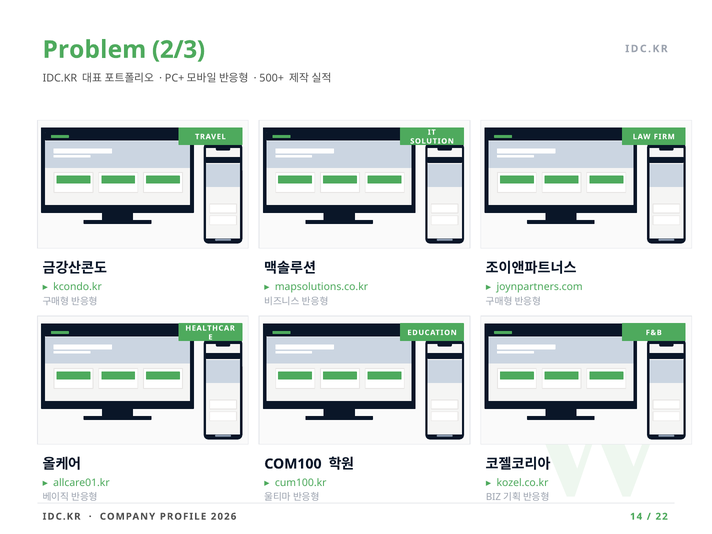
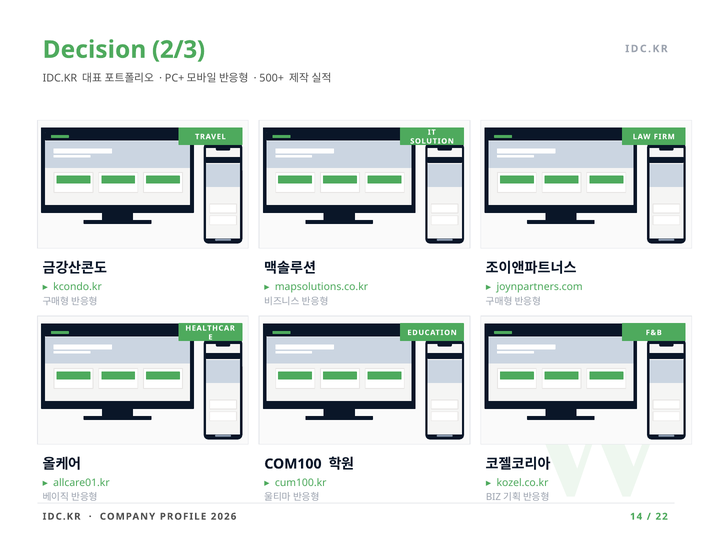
Problem: Problem -> Decision
